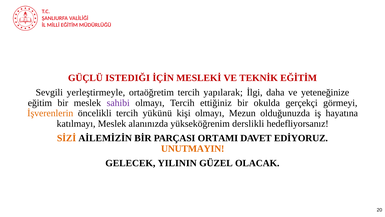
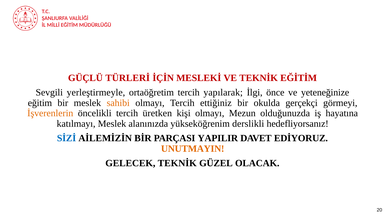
ISTEDIĞI: ISTEDIĞI -> TÜRLERİ
daha: daha -> önce
sahibi colour: purple -> orange
yükünü: yükünü -> üretken
SİZİ colour: orange -> blue
ORTAMI: ORTAMI -> YAPILIR
GELECEK YILININ: YILININ -> TEKNİK
